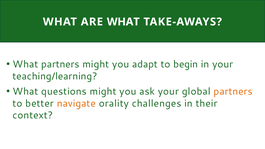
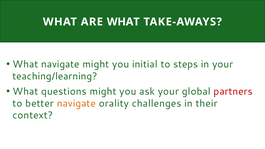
What partners: partners -> navigate
adapt: adapt -> initial
begin: begin -> steps
partners at (233, 91) colour: orange -> red
